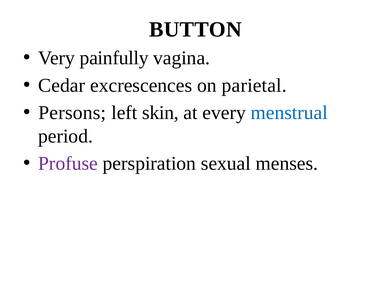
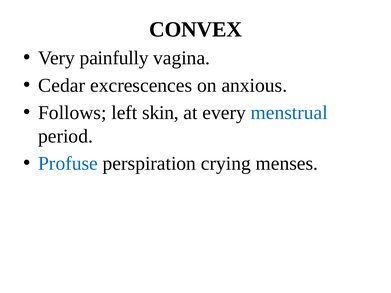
BUTTON: BUTTON -> CONVEX
parietal: parietal -> anxious
Persons: Persons -> Follows
Profuse colour: purple -> blue
sexual: sexual -> crying
